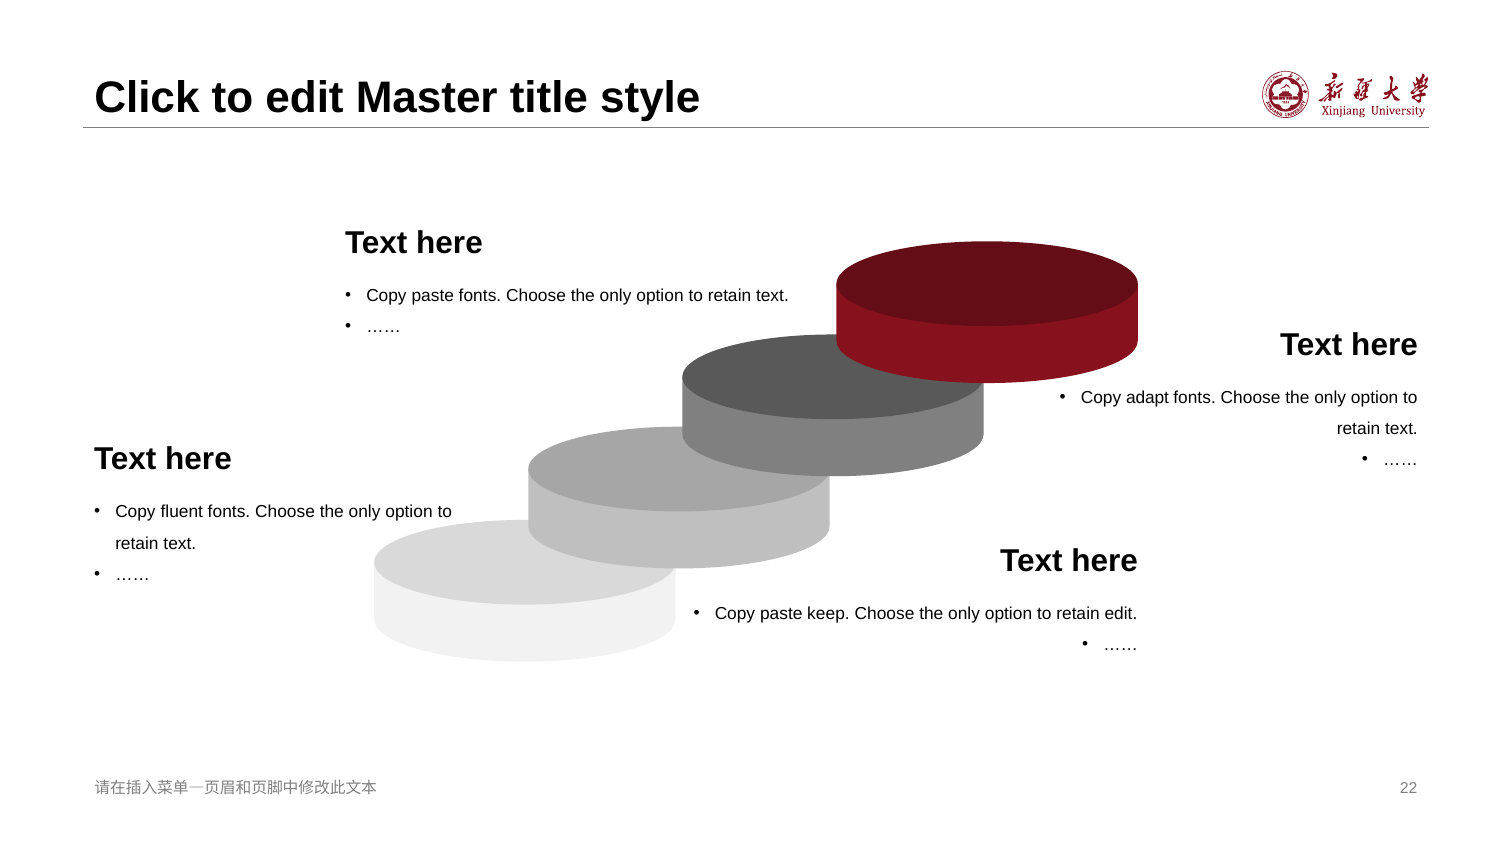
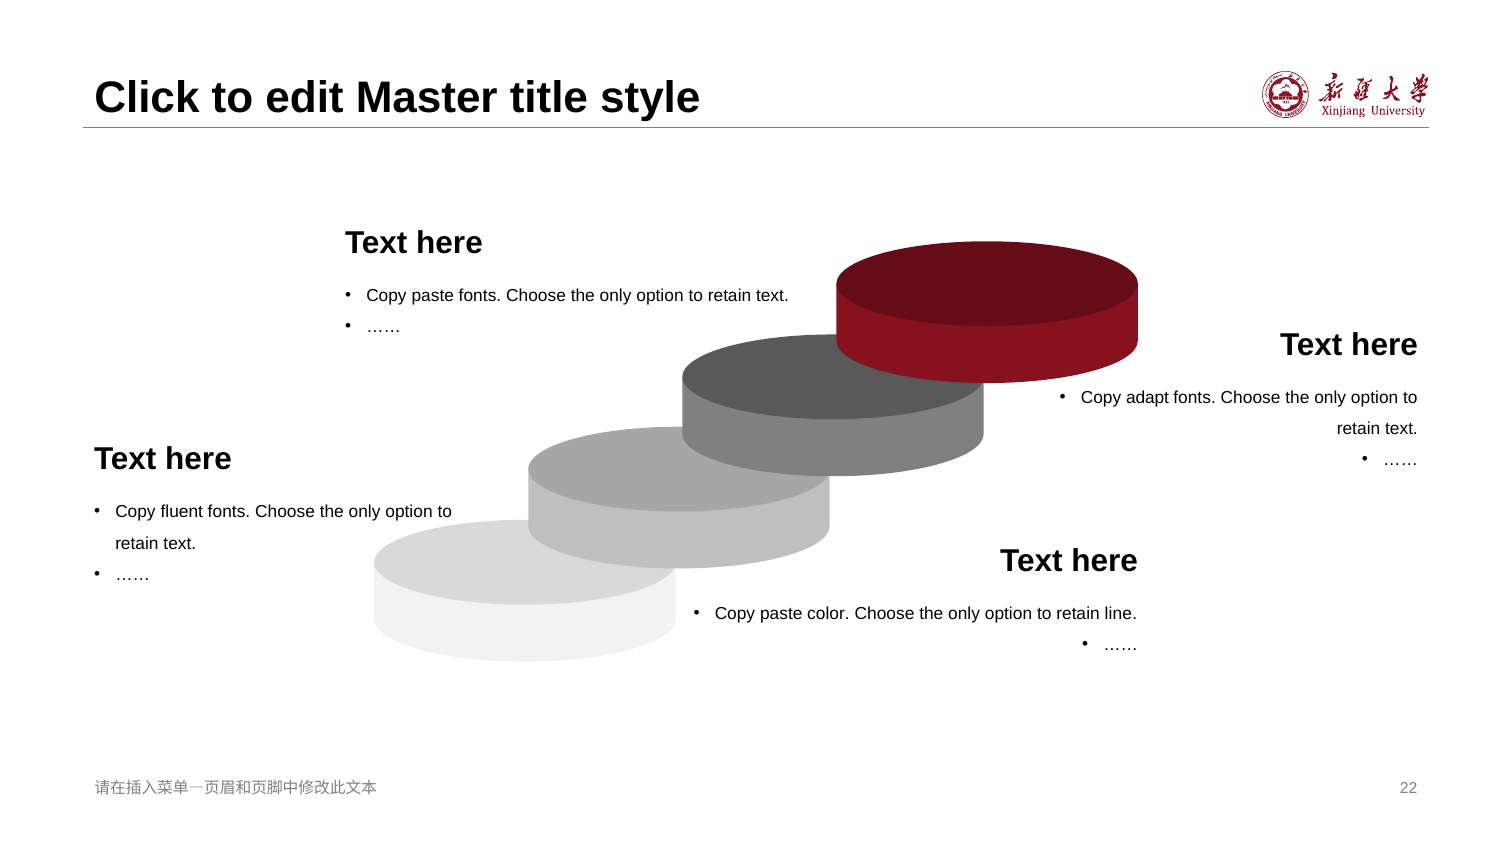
keep: keep -> color
retain edit: edit -> line
